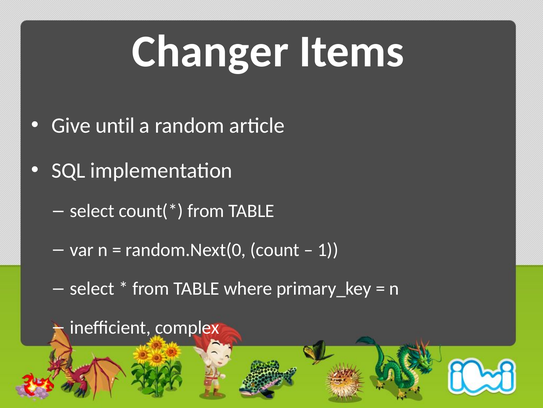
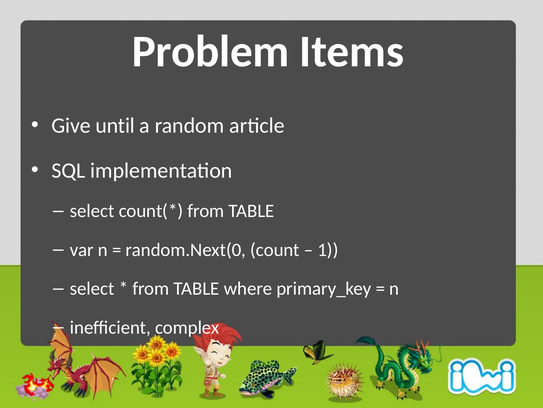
Changer: Changer -> Problem
